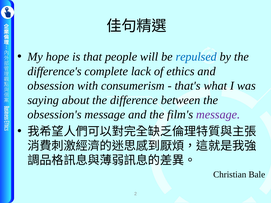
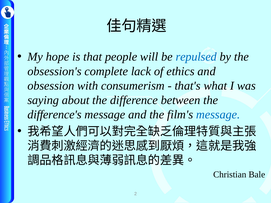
difference's: difference's -> obsession's
obsession's: obsession's -> difference's
message at (218, 115) colour: purple -> blue
